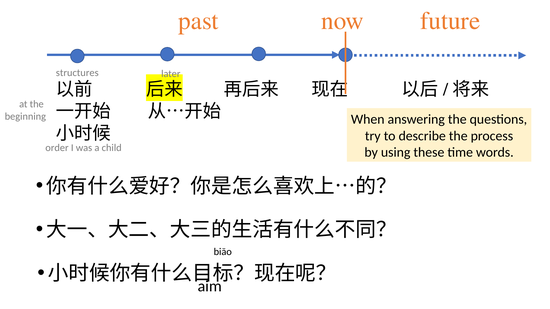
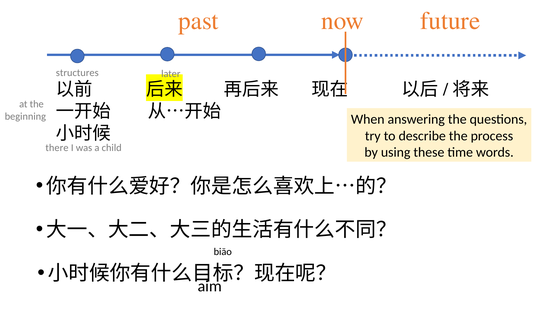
order: order -> there
